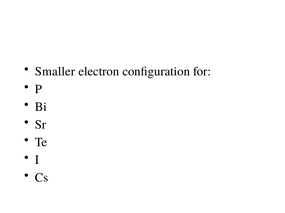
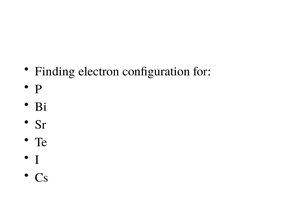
Smaller: Smaller -> Finding
